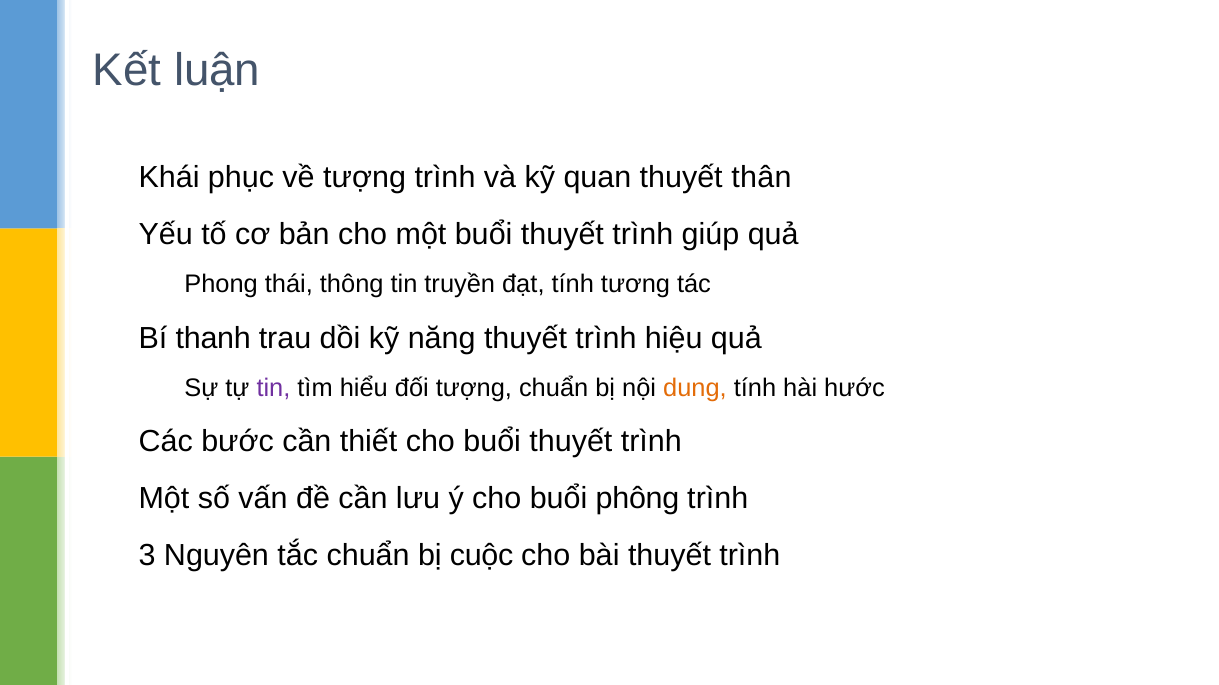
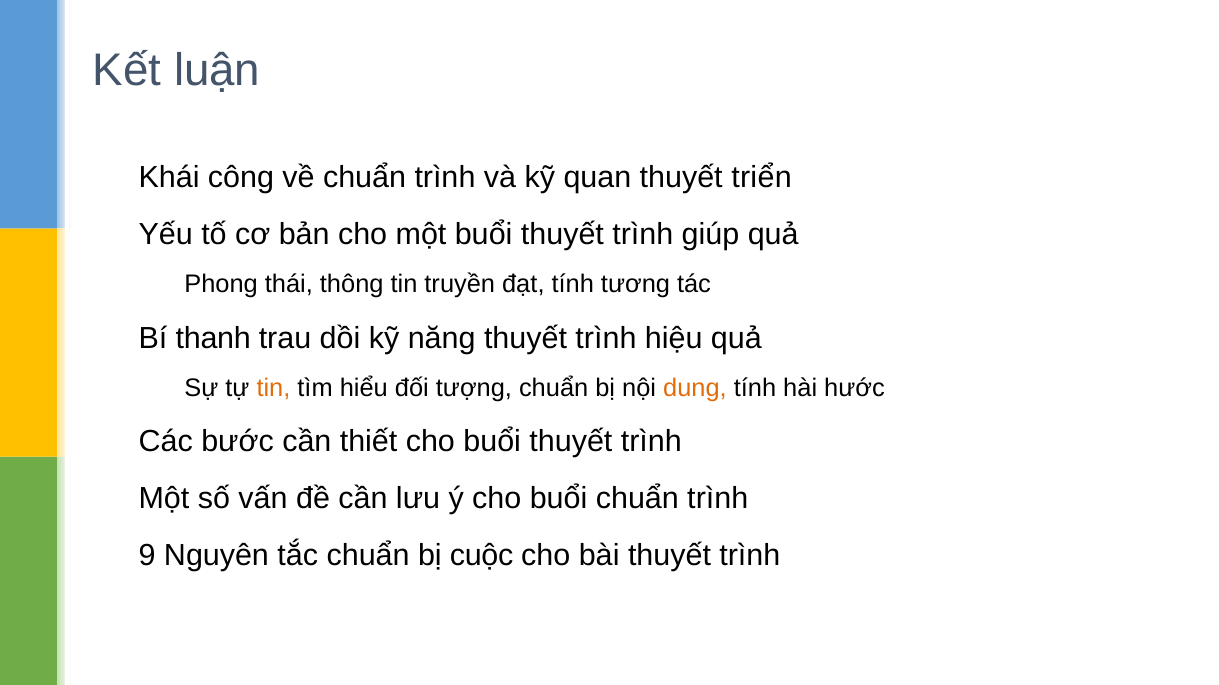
phục: phục -> công
về tượng: tượng -> chuẩn
thân: thân -> triển
tin at (273, 388) colour: purple -> orange
buổi phông: phông -> chuẩn
3: 3 -> 9
